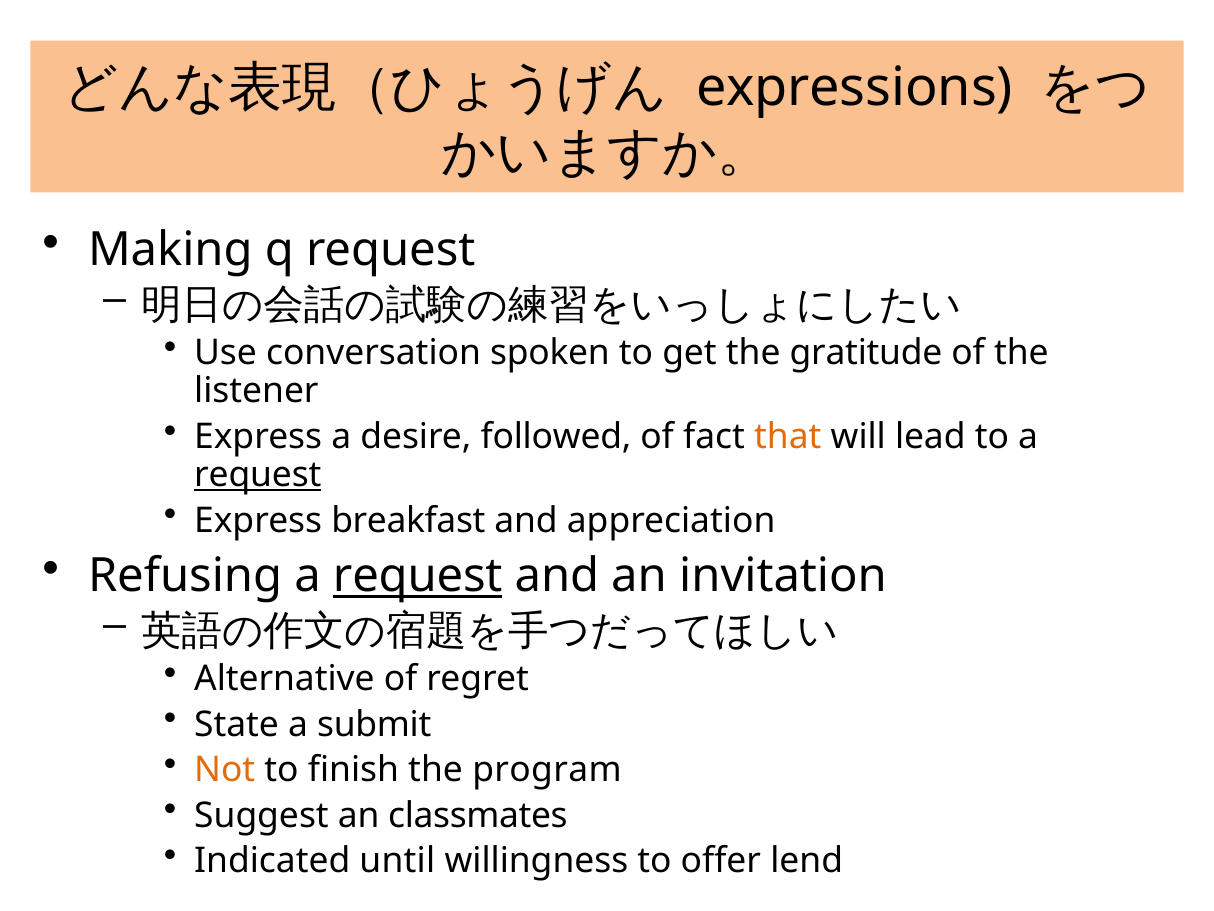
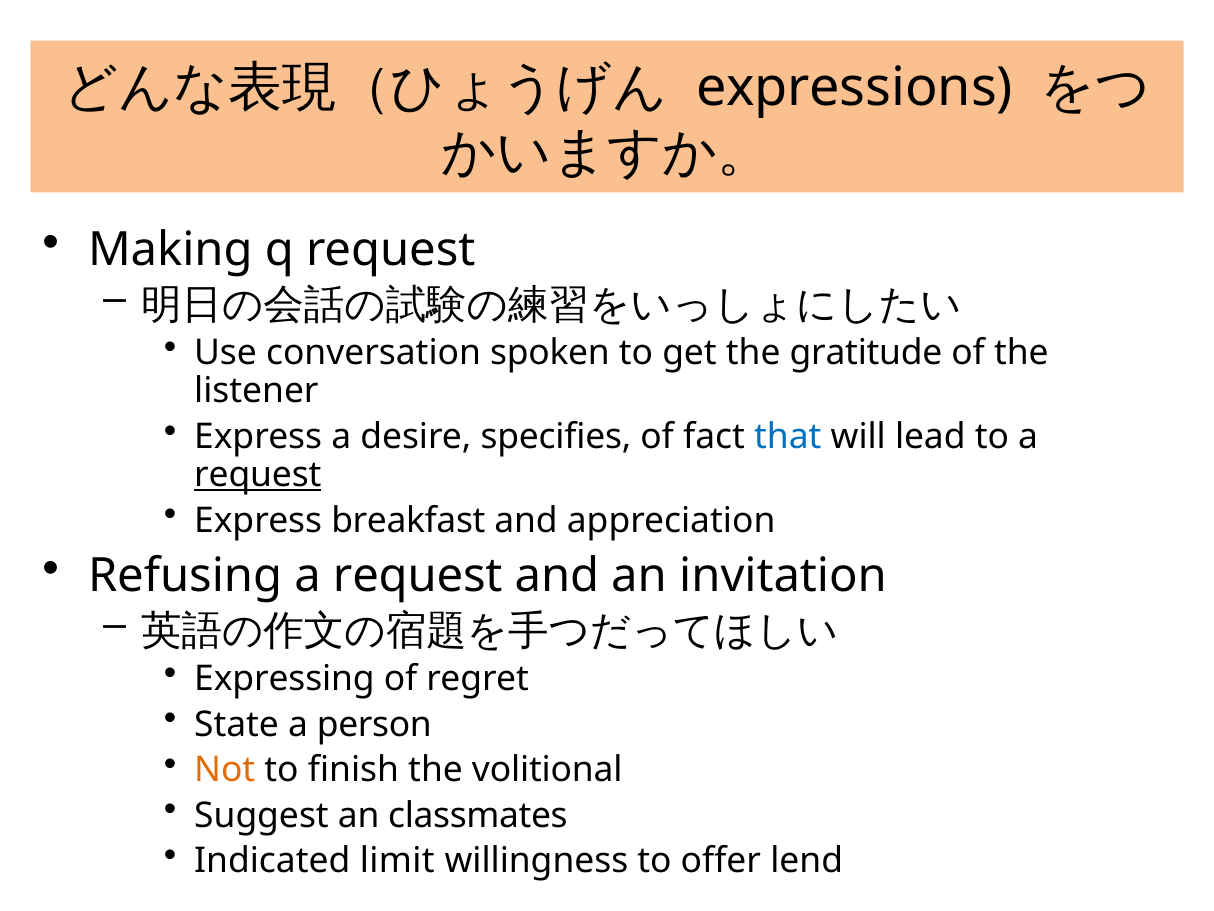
followed: followed -> specifies
that colour: orange -> blue
request at (418, 576) underline: present -> none
Alternative: Alternative -> Expressing
submit: submit -> person
program: program -> volitional
until: until -> limit
